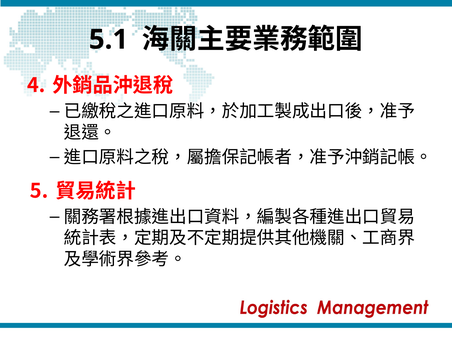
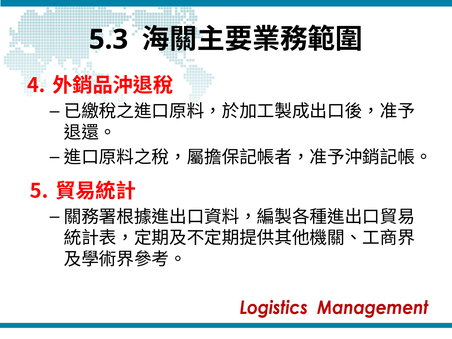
5.1: 5.1 -> 5.3
